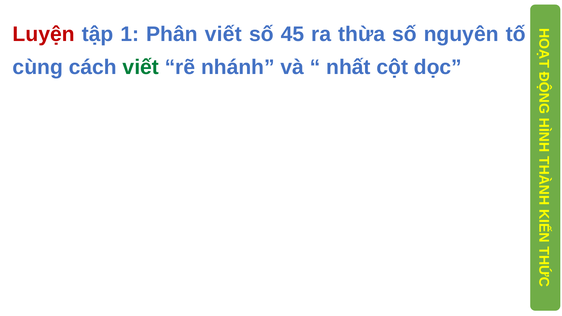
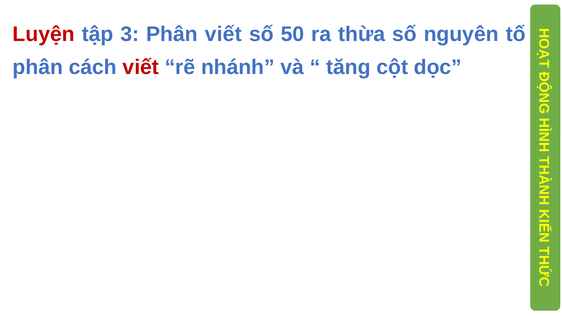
1: 1 -> 3
45: 45 -> 50
cùng at (38, 67): cùng -> phân
viết at (141, 67) colour: green -> red
nhất: nhất -> tăng
